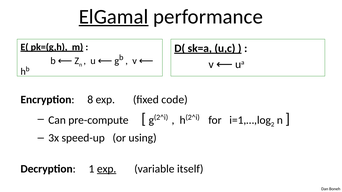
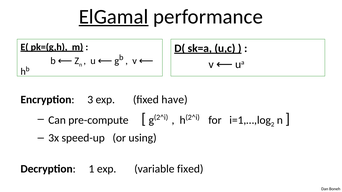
8: 8 -> 3
code: code -> have
exp at (107, 169) underline: present -> none
variable itself: itself -> fixed
